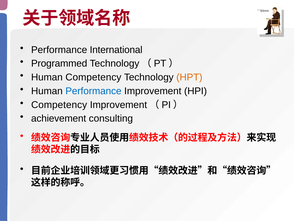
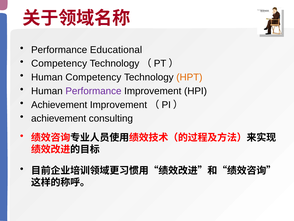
International: International -> Educational
Programmed at (59, 63): Programmed -> Competency
Performance at (93, 91) colour: blue -> purple
Competency at (59, 105): Competency -> Achievement
